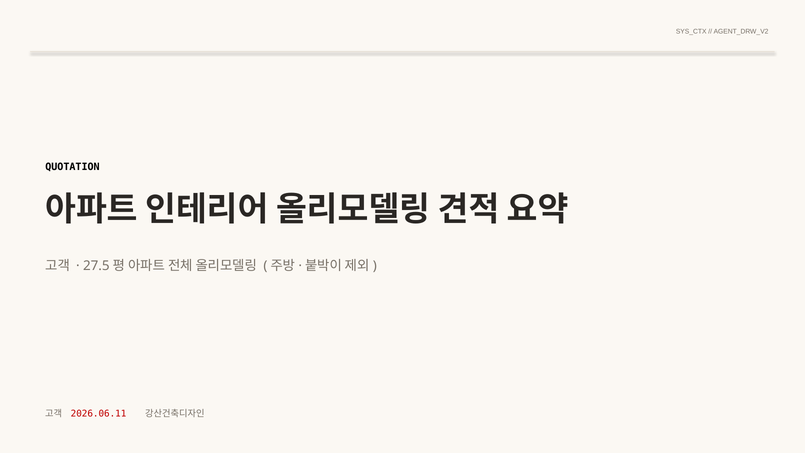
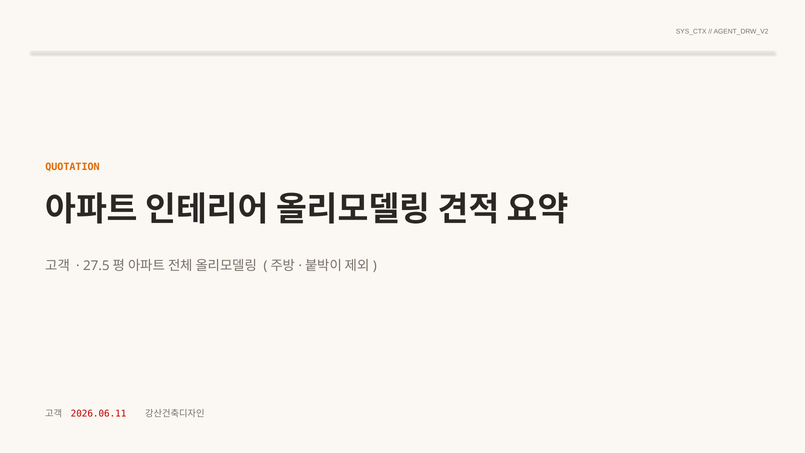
QUOTATION colour: black -> orange
